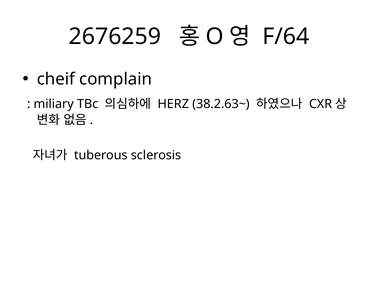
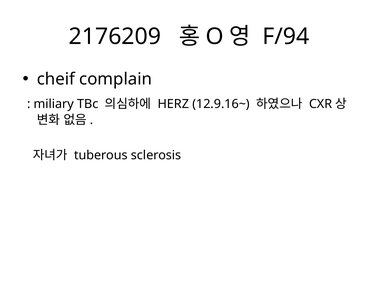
2676259: 2676259 -> 2176209
F/64: F/64 -> F/94
38.2.63~: 38.2.63~ -> 12.9.16~
